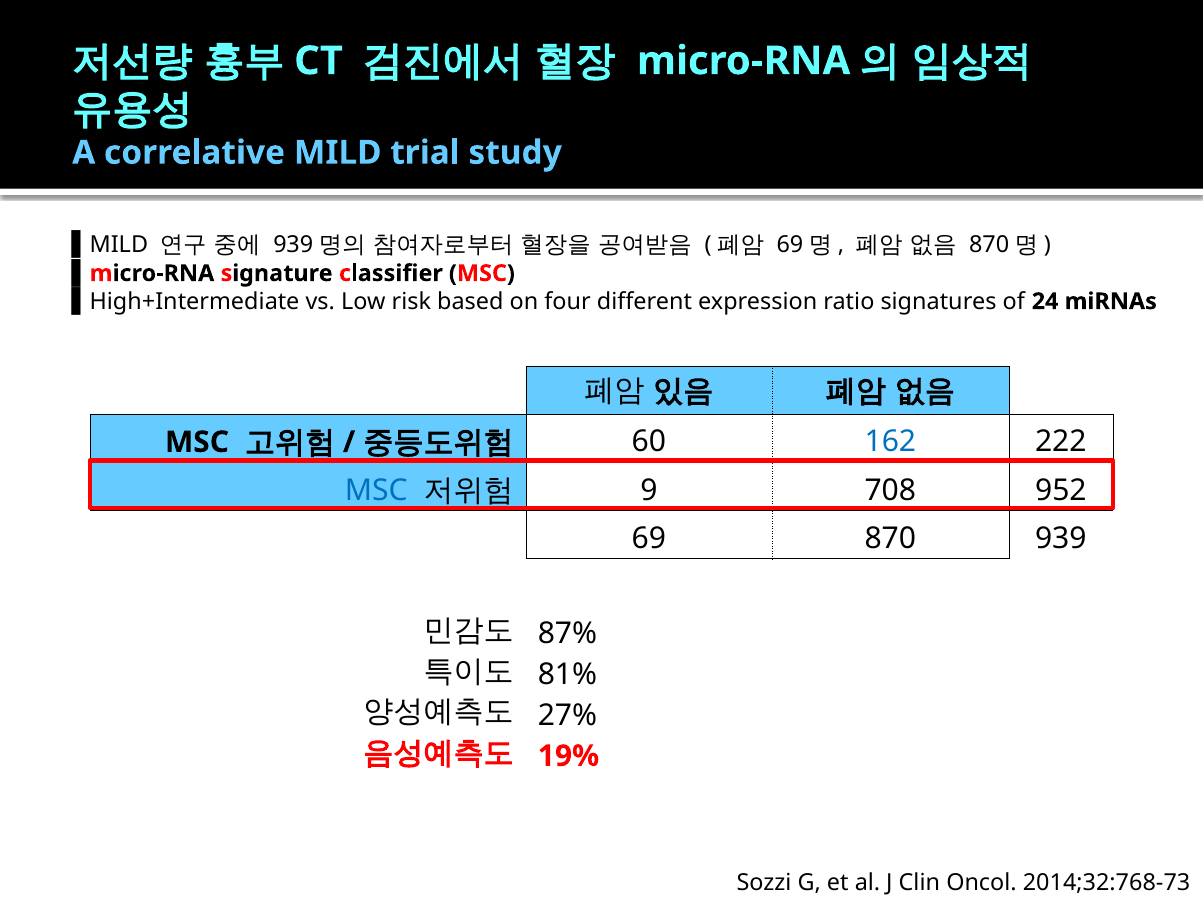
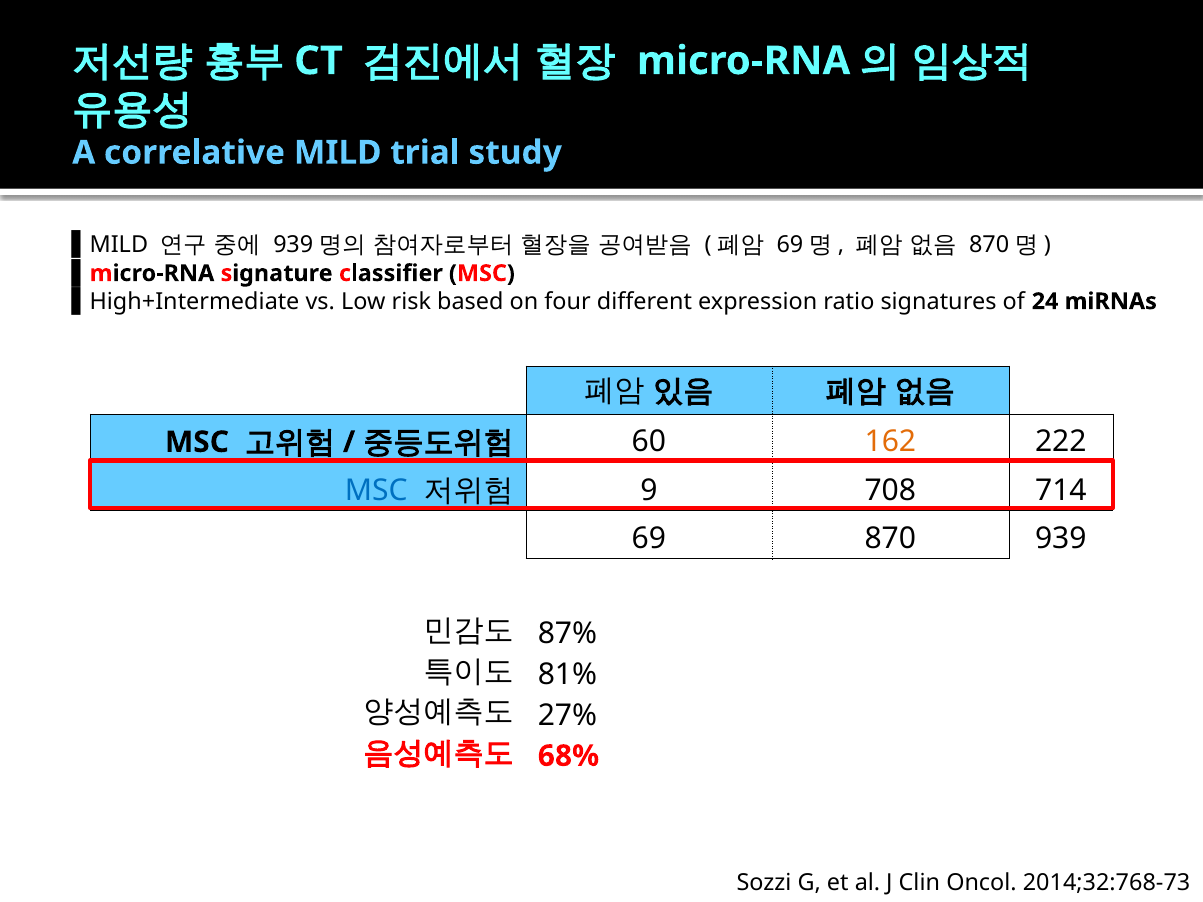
162 colour: blue -> orange
952: 952 -> 714
19%: 19% -> 68%
